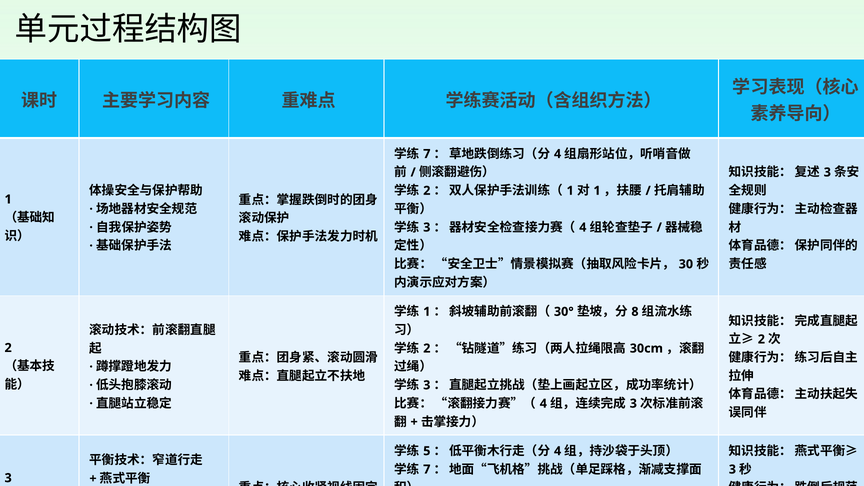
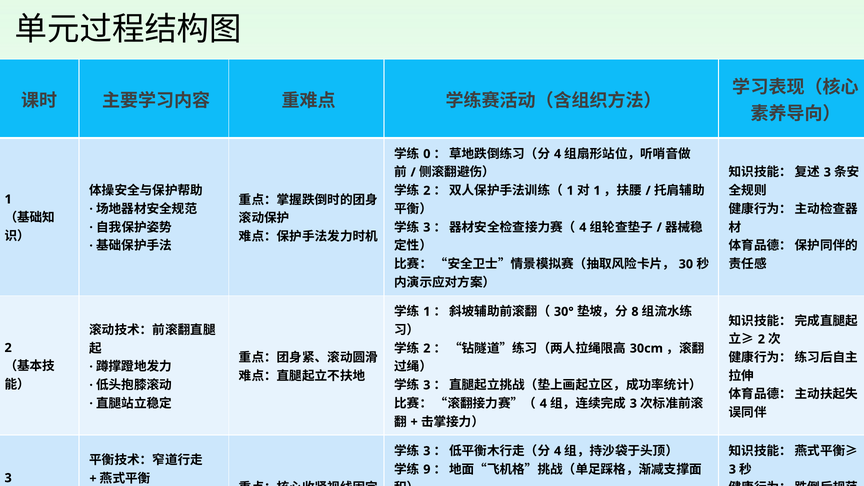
7 at (427, 154): 7 -> 0
5 at (427, 451): 5 -> 3
7 at (427, 469): 7 -> 9
